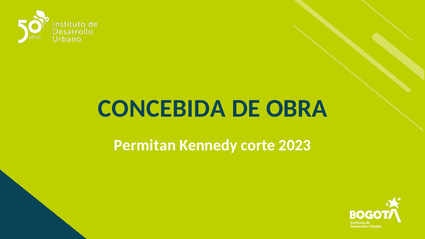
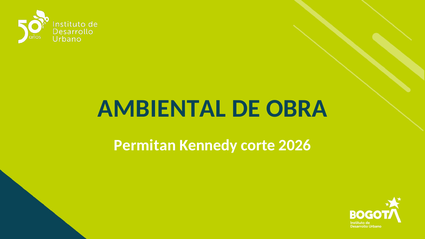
CONCEBIDA: CONCEBIDA -> AMBIENTAL
2023: 2023 -> 2026
